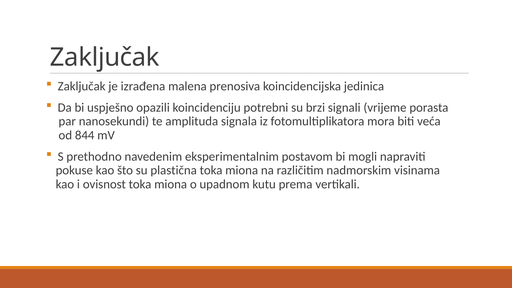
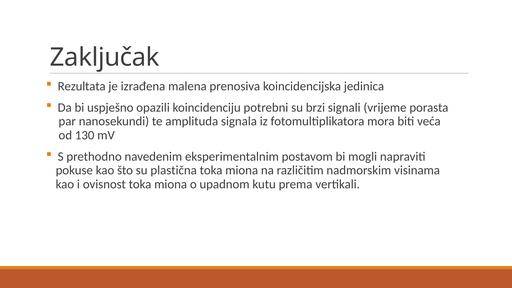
Zaključak at (82, 86): Zaključak -> Rezultata
844: 844 -> 130
